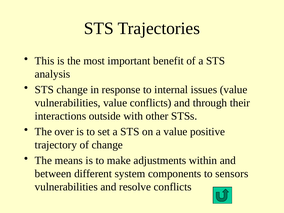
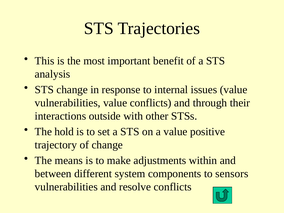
over: over -> hold
